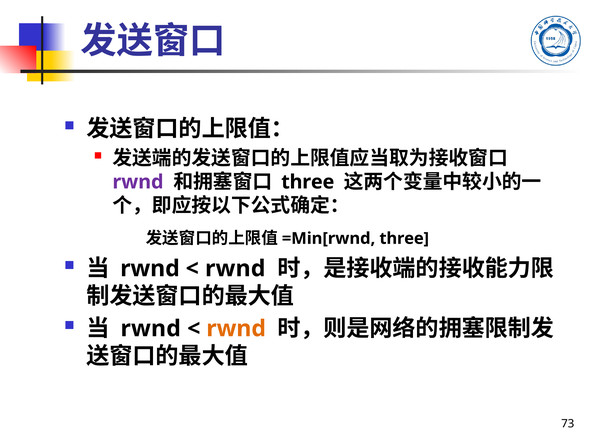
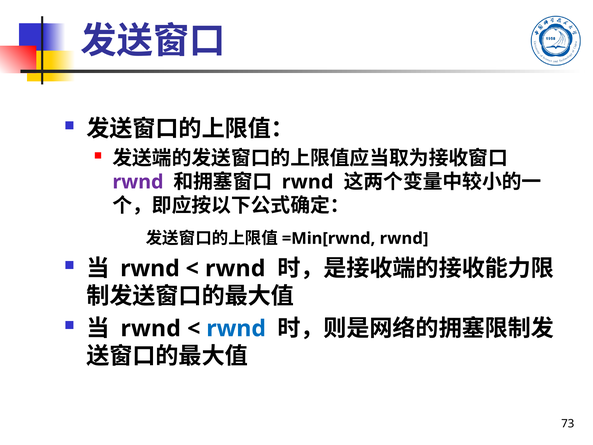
three at (308, 182): three -> rwnd
three at (404, 238): three -> rwnd
rwnd at (236, 328) colour: orange -> blue
